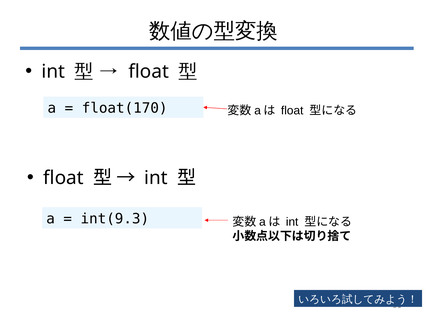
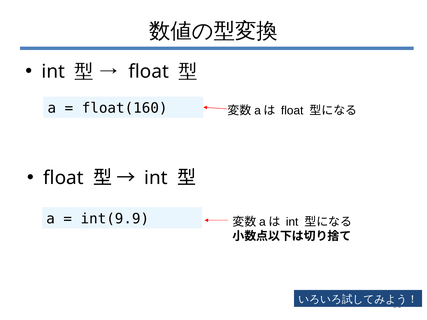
float(170: float(170 -> float(160
int(9.3: int(9.3 -> int(9.9
